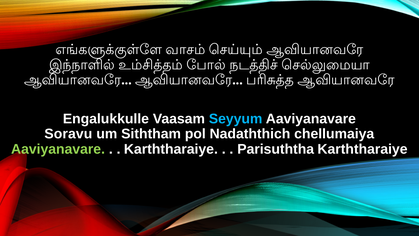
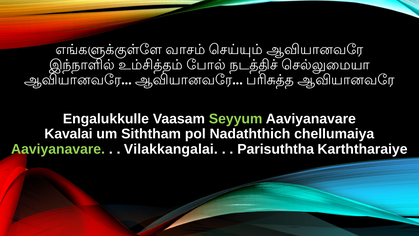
Seyyum colour: light blue -> light green
Soravu: Soravu -> Kavalai
Karththaraiye at (171, 149): Karththaraiye -> Vilakkangalai
